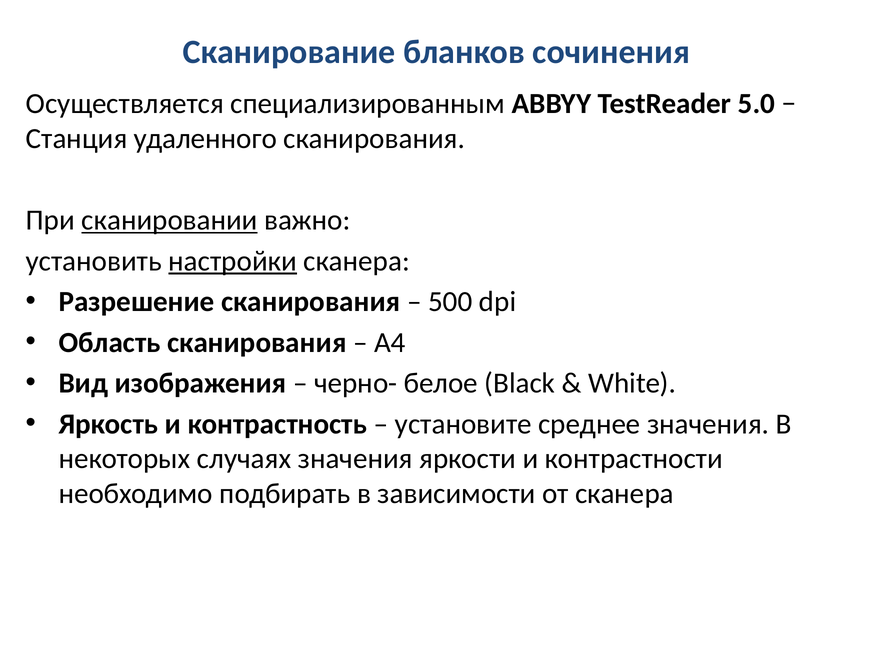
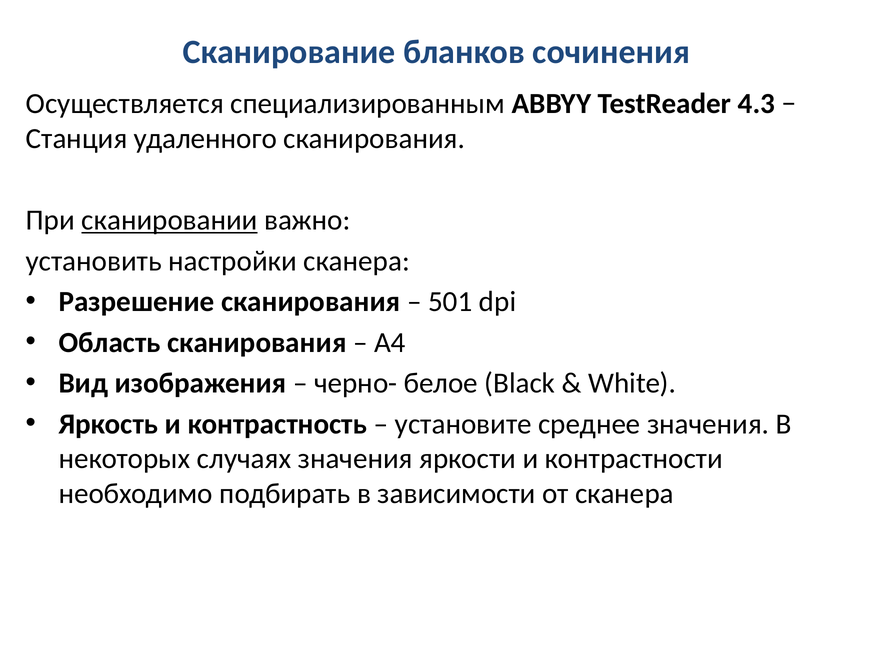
5.0: 5.0 -> 4.3
настройки underline: present -> none
500: 500 -> 501
